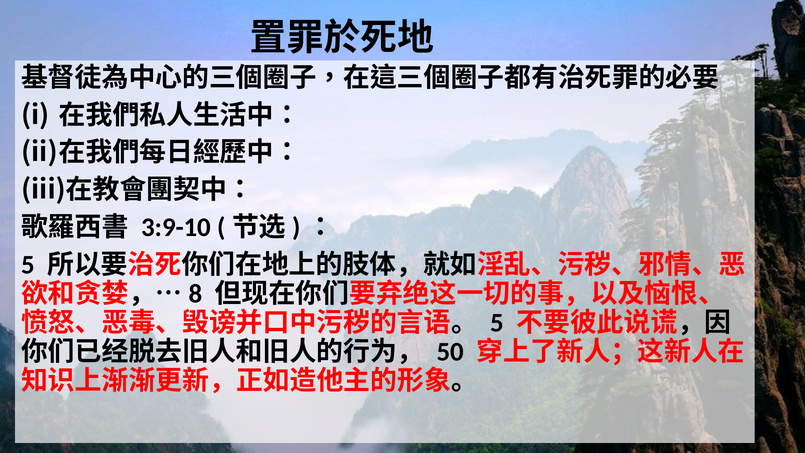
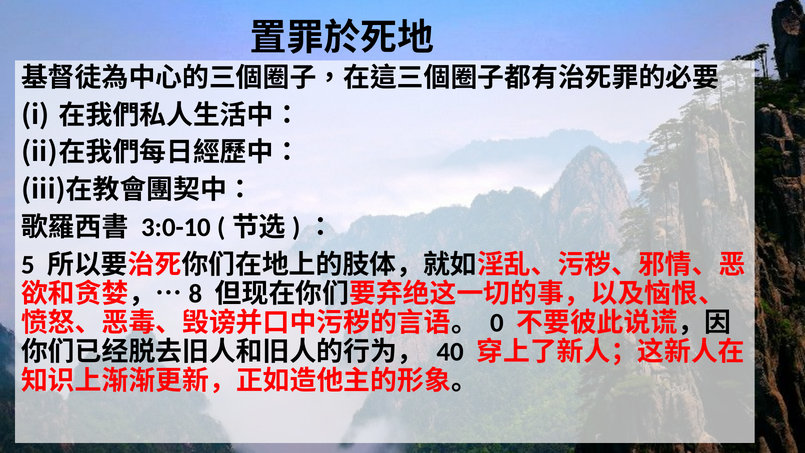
3:9-10: 3:9-10 -> 3:0-10
5 at (497, 323): 5 -> 0
50: 50 -> 40
